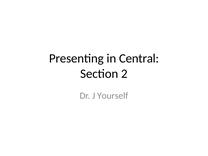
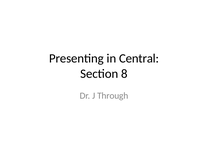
2: 2 -> 8
Yourself: Yourself -> Through
